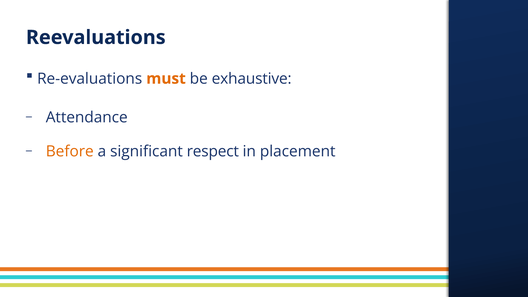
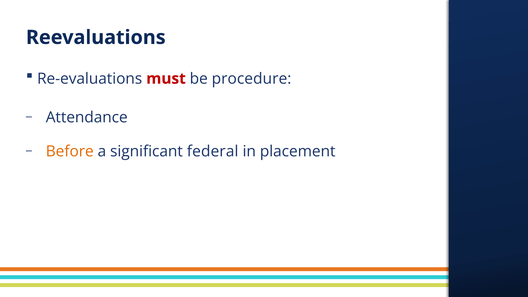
must colour: orange -> red
exhaustive: exhaustive -> procedure
respect: respect -> federal
